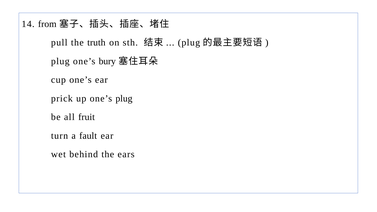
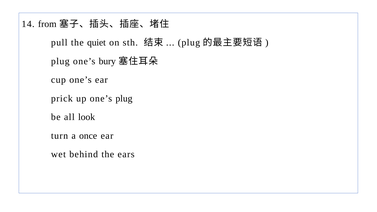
truth: truth -> quiet
fruit: fruit -> look
fault: fault -> once
